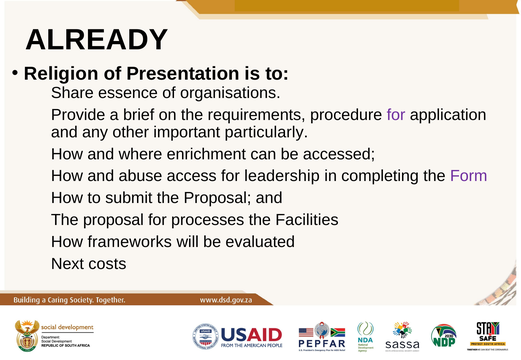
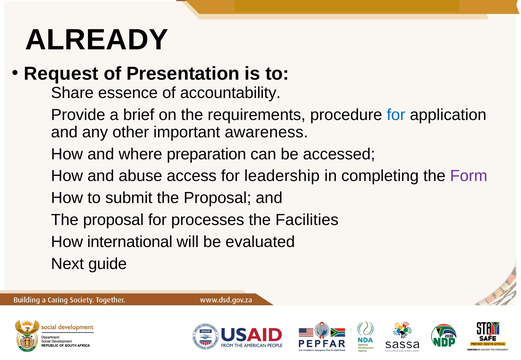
Religion: Religion -> Request
organisations: organisations -> accountability
for at (396, 115) colour: purple -> blue
particularly: particularly -> awareness
enrichment: enrichment -> preparation
frameworks: frameworks -> international
costs: costs -> guide
